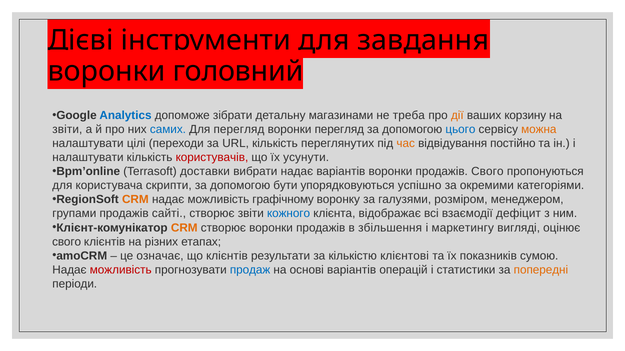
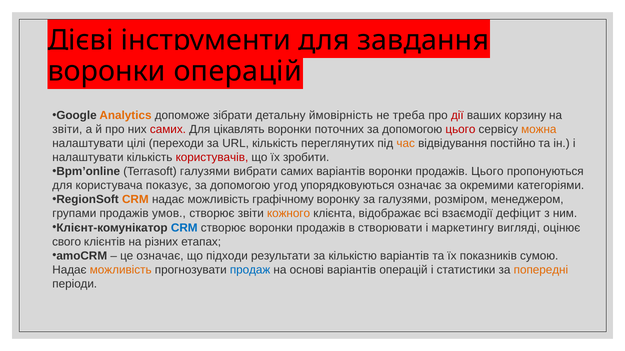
воронки головний: головний -> операцій
Analytics colour: blue -> orange
магазинами: магазинами -> ймовірність
дії colour: orange -> red
самих at (168, 130) colour: blue -> red
Для перегляд: перегляд -> цікавлять
воронки перегляд: перегляд -> поточних
цього at (460, 130) colour: blue -> red
усунути: усунути -> зробити
Terrasoft доставки: доставки -> галузями
вибрати надає: надає -> самих
продажів Свого: Свого -> Цього
скрипти: скрипти -> показує
бути: бути -> угод
упорядковуються успішно: успішно -> означає
сайті: сайті -> умов
кожного colour: blue -> orange
CRM at (184, 228) colour: orange -> blue
збільшення: збільшення -> створювати
що клієнтів: клієнтів -> підходи
кількістю клієнтові: клієнтові -> варіантів
можливість at (121, 270) colour: red -> orange
